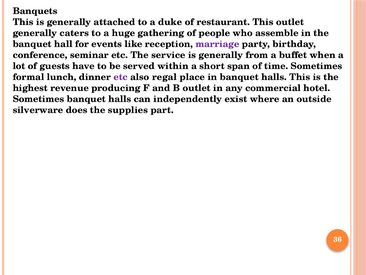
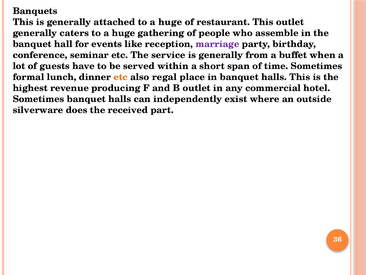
attached to a duke: duke -> huge
etc at (121, 77) colour: purple -> orange
supplies: supplies -> received
